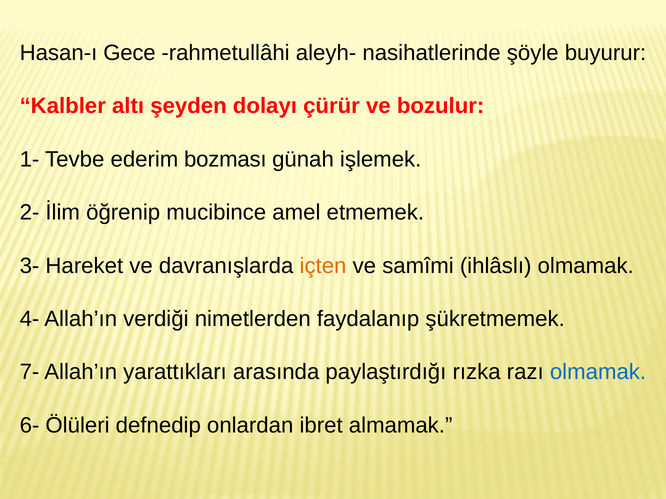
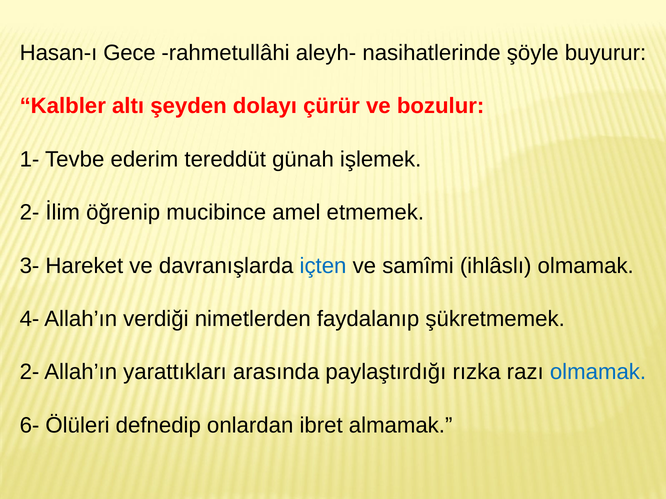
bozması: bozması -> tereddüt
içten colour: orange -> blue
7- at (30, 373): 7- -> 2-
